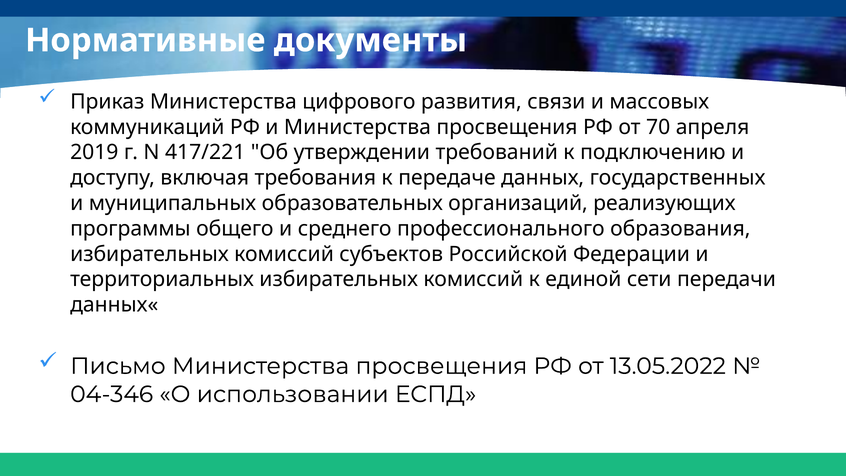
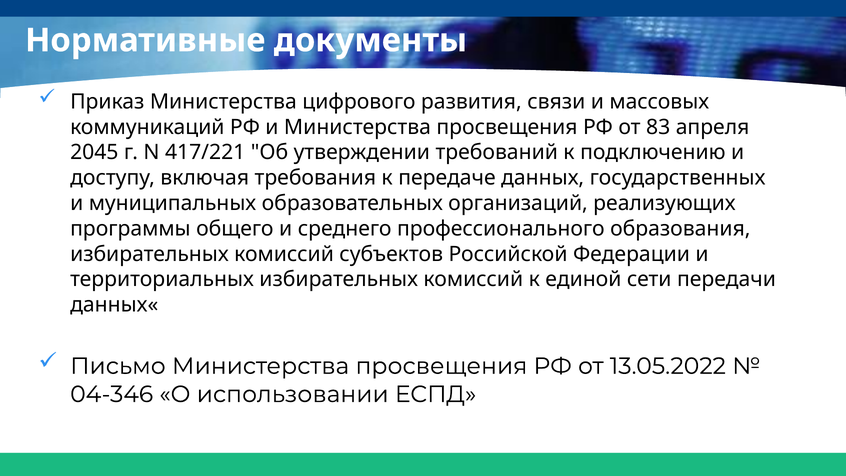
70: 70 -> 83
2019: 2019 -> 2045
